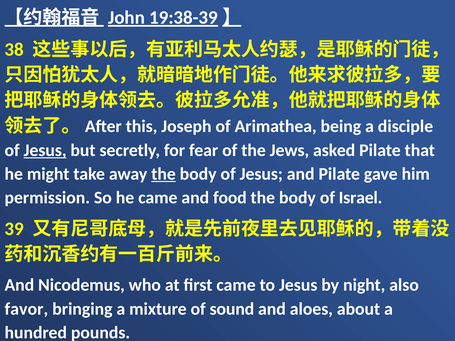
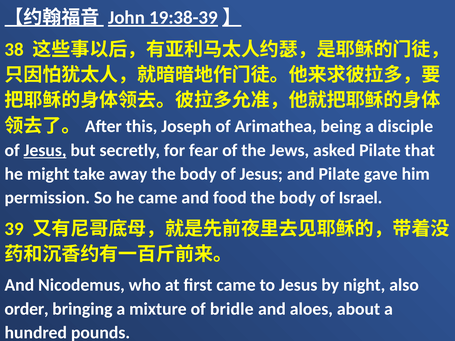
the at (164, 174) underline: present -> none
favor: favor -> order
sound: sound -> bridle
